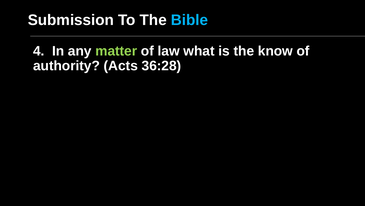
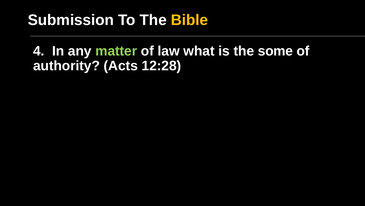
Bible colour: light blue -> yellow
know: know -> some
36:28: 36:28 -> 12:28
